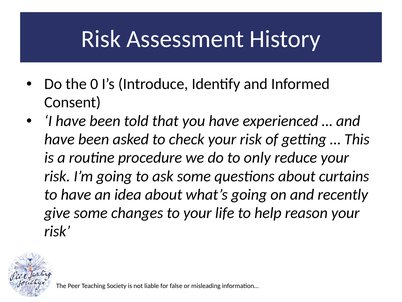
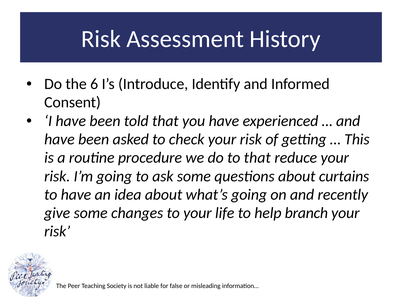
0: 0 -> 6
to only: only -> that
reason: reason -> branch
